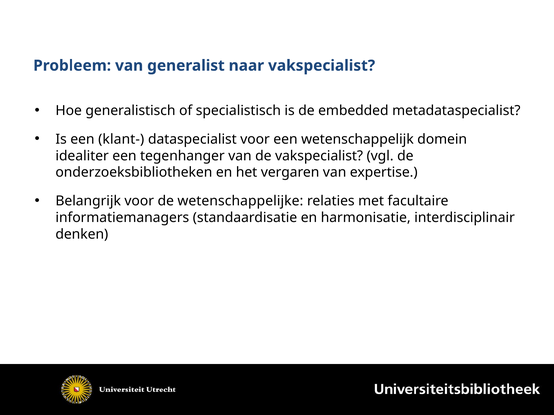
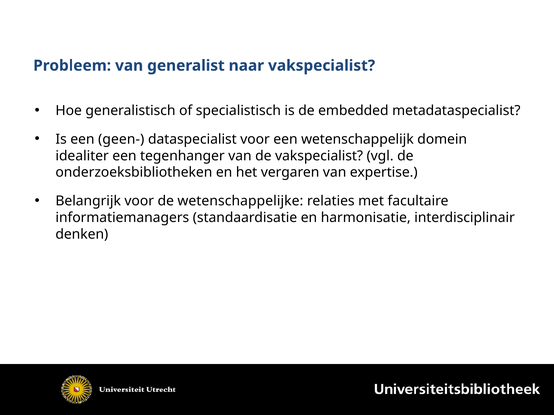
klant-: klant- -> geen-
